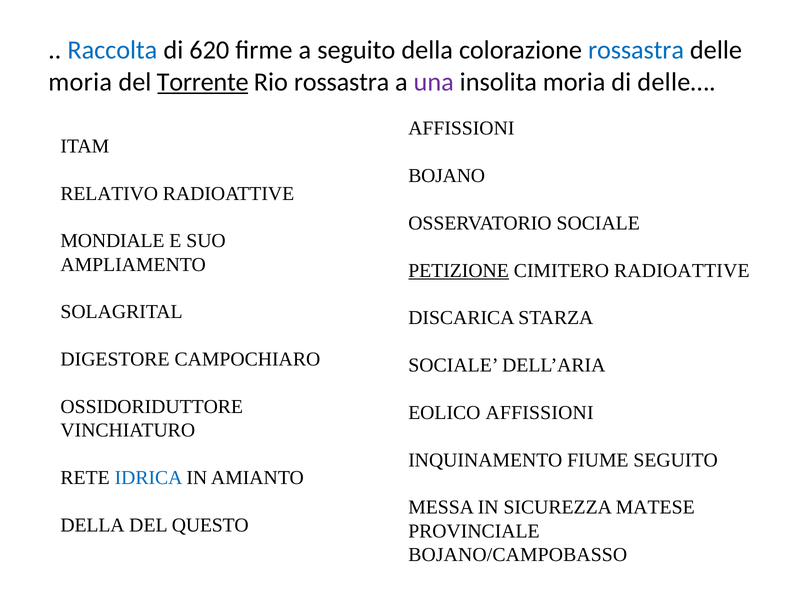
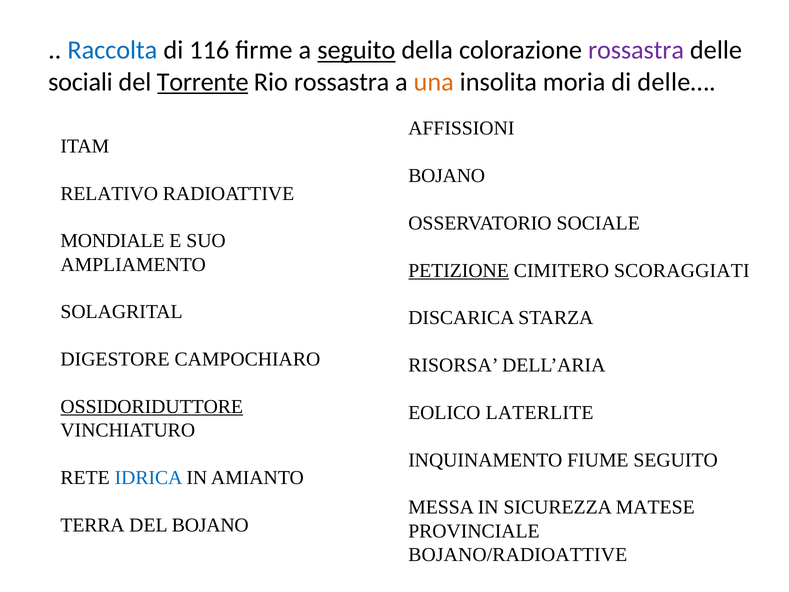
620: 620 -> 116
seguito at (356, 50) underline: none -> present
rossastra at (636, 50) colour: blue -> purple
moria at (80, 82): moria -> sociali
una colour: purple -> orange
CIMITERO RADIOATTIVE: RADIOATTIVE -> SCORAGGIATI
SOCIALE at (453, 365): SOCIALE -> RISORSA
OSSIDORIDUTTORE underline: none -> present
EOLICO AFFISSIONI: AFFISSIONI -> LATERLITE
DELLA at (93, 525): DELLA -> TERRA
DEL QUESTO: QUESTO -> BOJANO
BOJANO/CAMPOBASSO: BOJANO/CAMPOBASSO -> BOJANO/RADIOATTIVE
